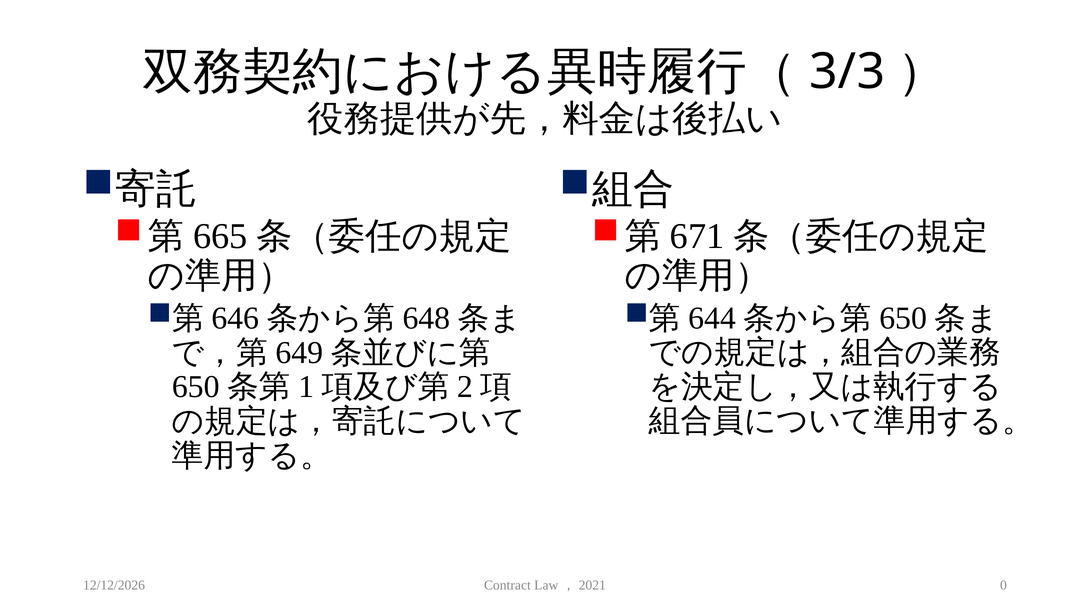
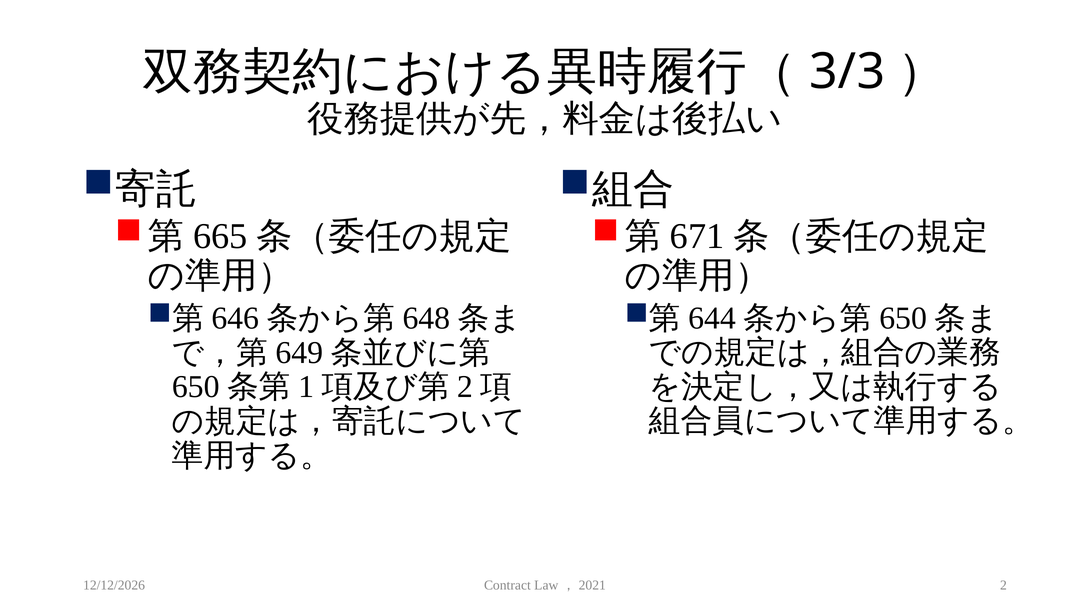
0 at (1003, 586): 0 -> 2
